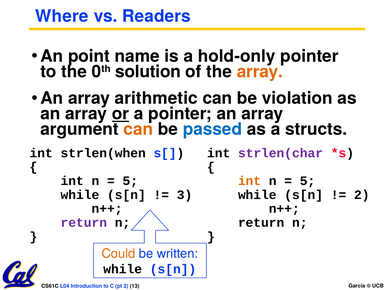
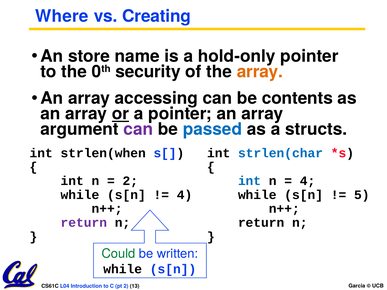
Readers: Readers -> Creating
point: point -> store
solution: solution -> security
arithmetic: arithmetic -> accessing
violation: violation -> contents
can at (138, 129) colour: orange -> purple
strlen(char colour: purple -> blue
5 at (130, 181): 5 -> 2
int at (250, 181) colour: orange -> blue
5 at (308, 181): 5 -> 4
3 at (185, 195): 3 -> 4
2 at (362, 195): 2 -> 5
Could colour: orange -> green
